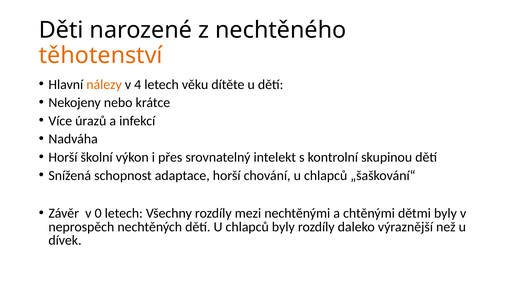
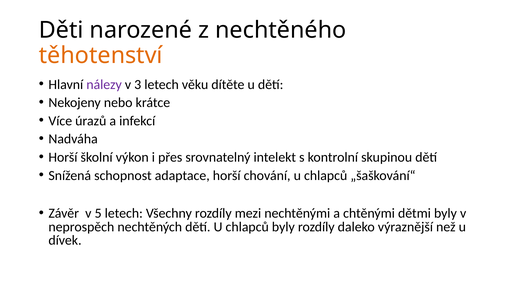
nálezy colour: orange -> purple
4: 4 -> 3
0: 0 -> 5
